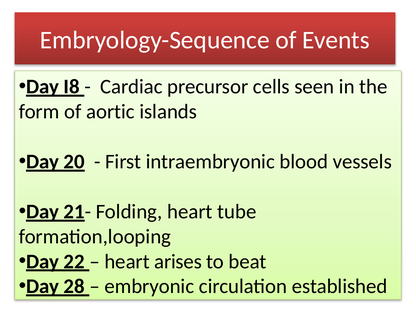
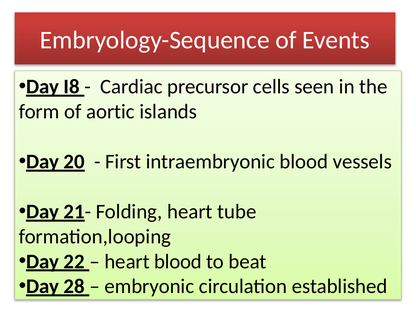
heart arises: arises -> blood
